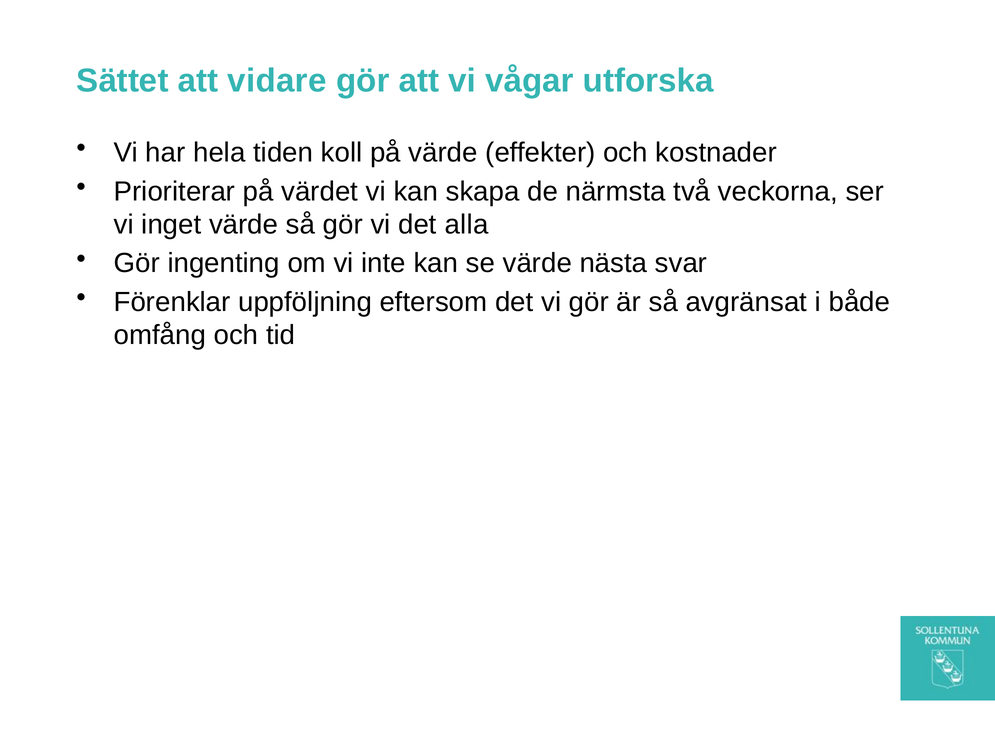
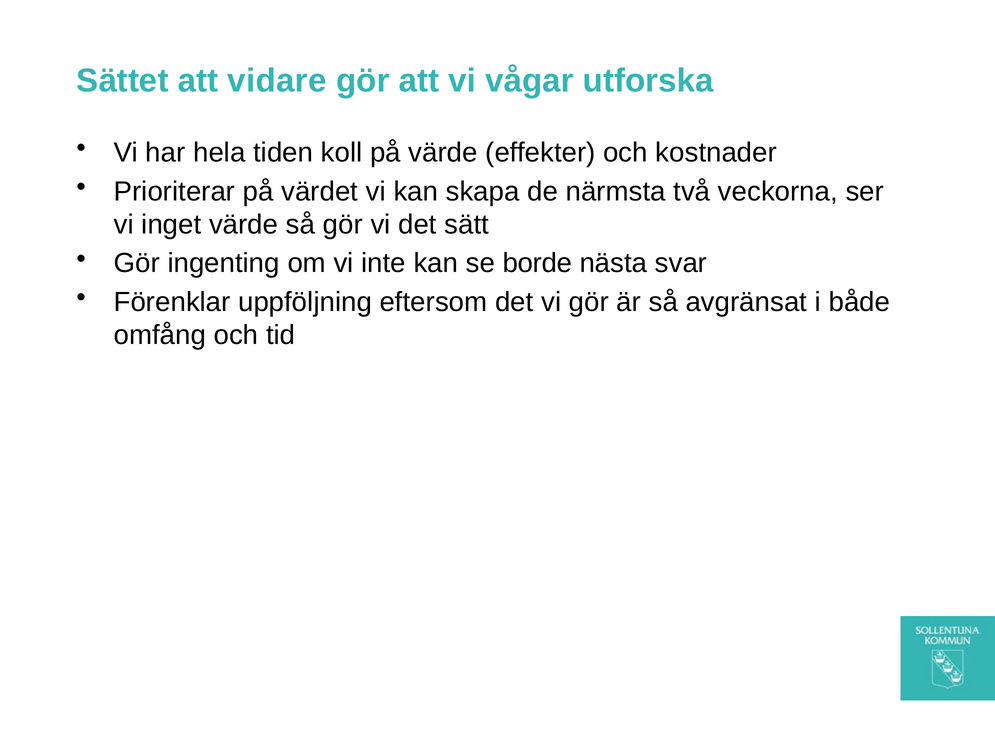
alla: alla -> sätt
se värde: värde -> borde
